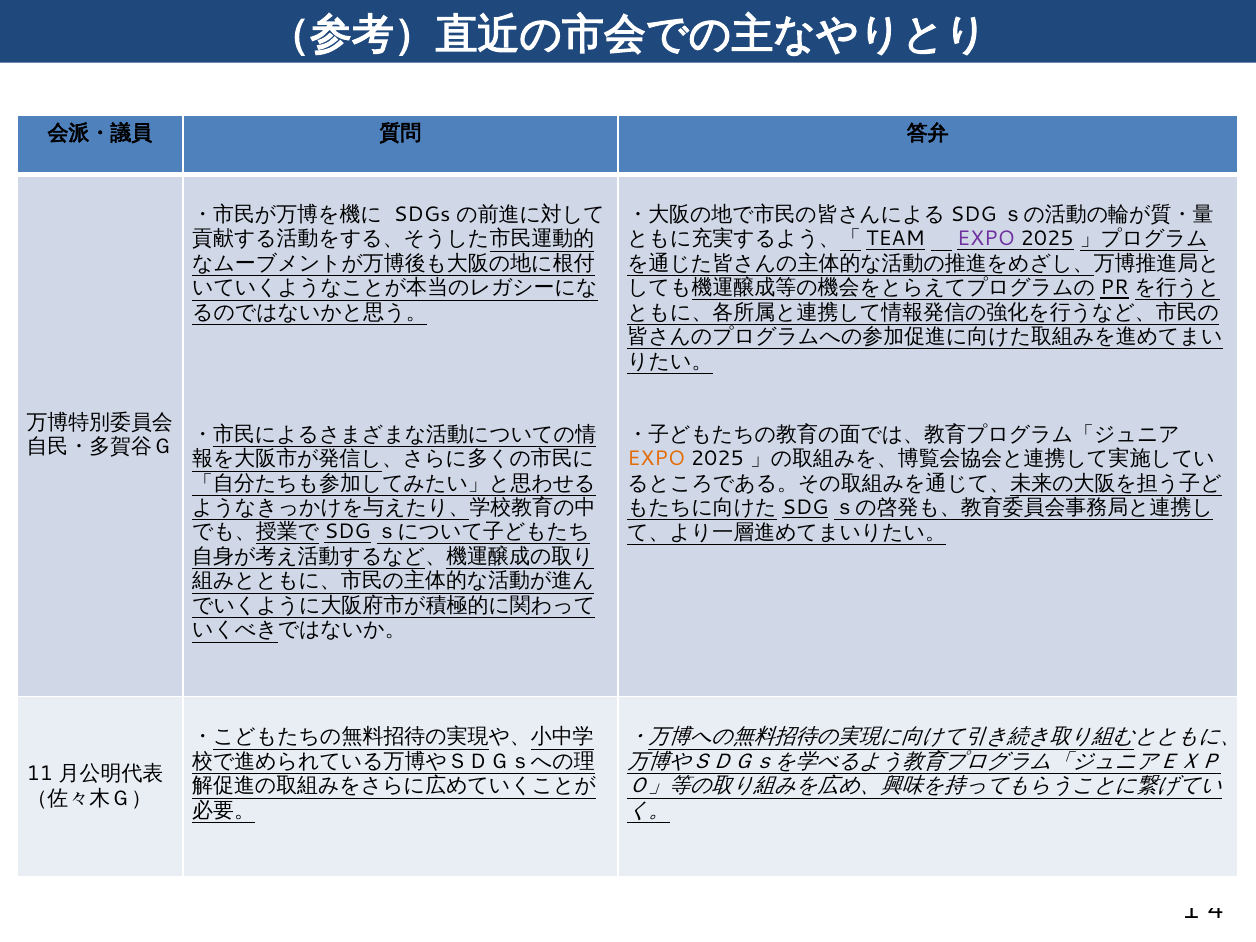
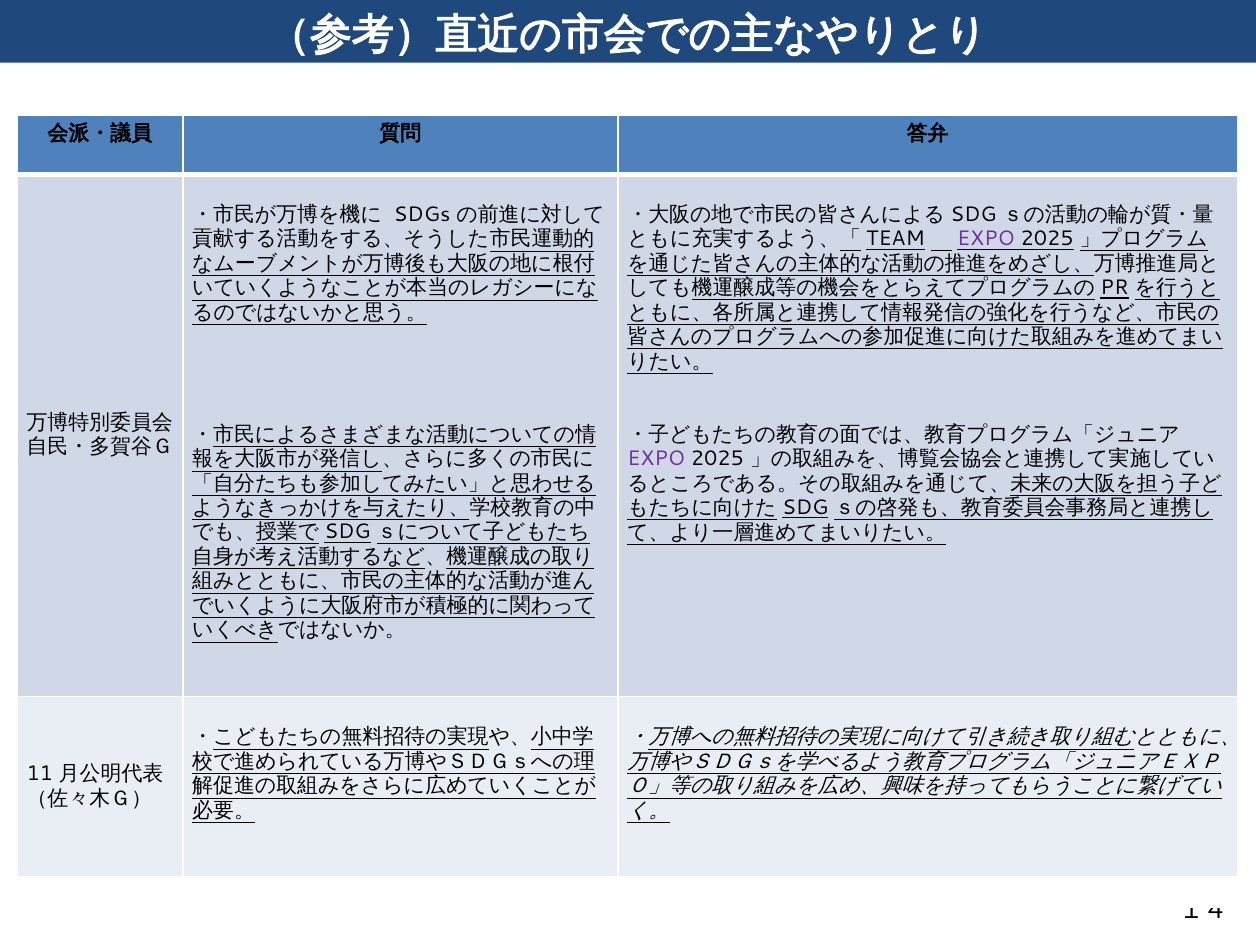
EXPO at (656, 458) colour: orange -> purple
